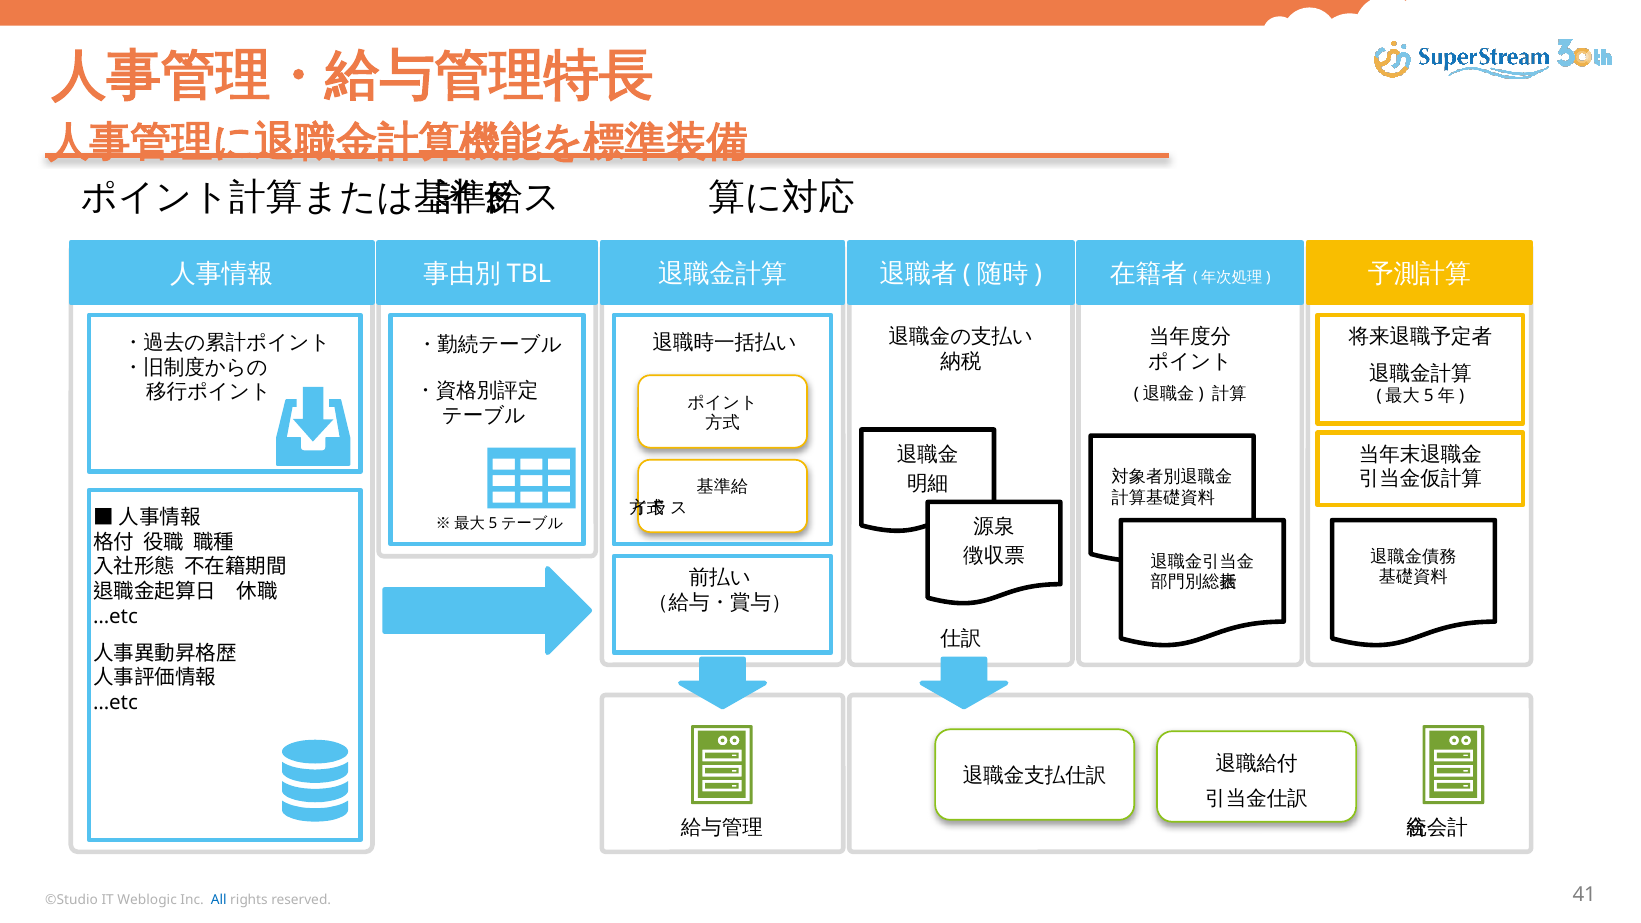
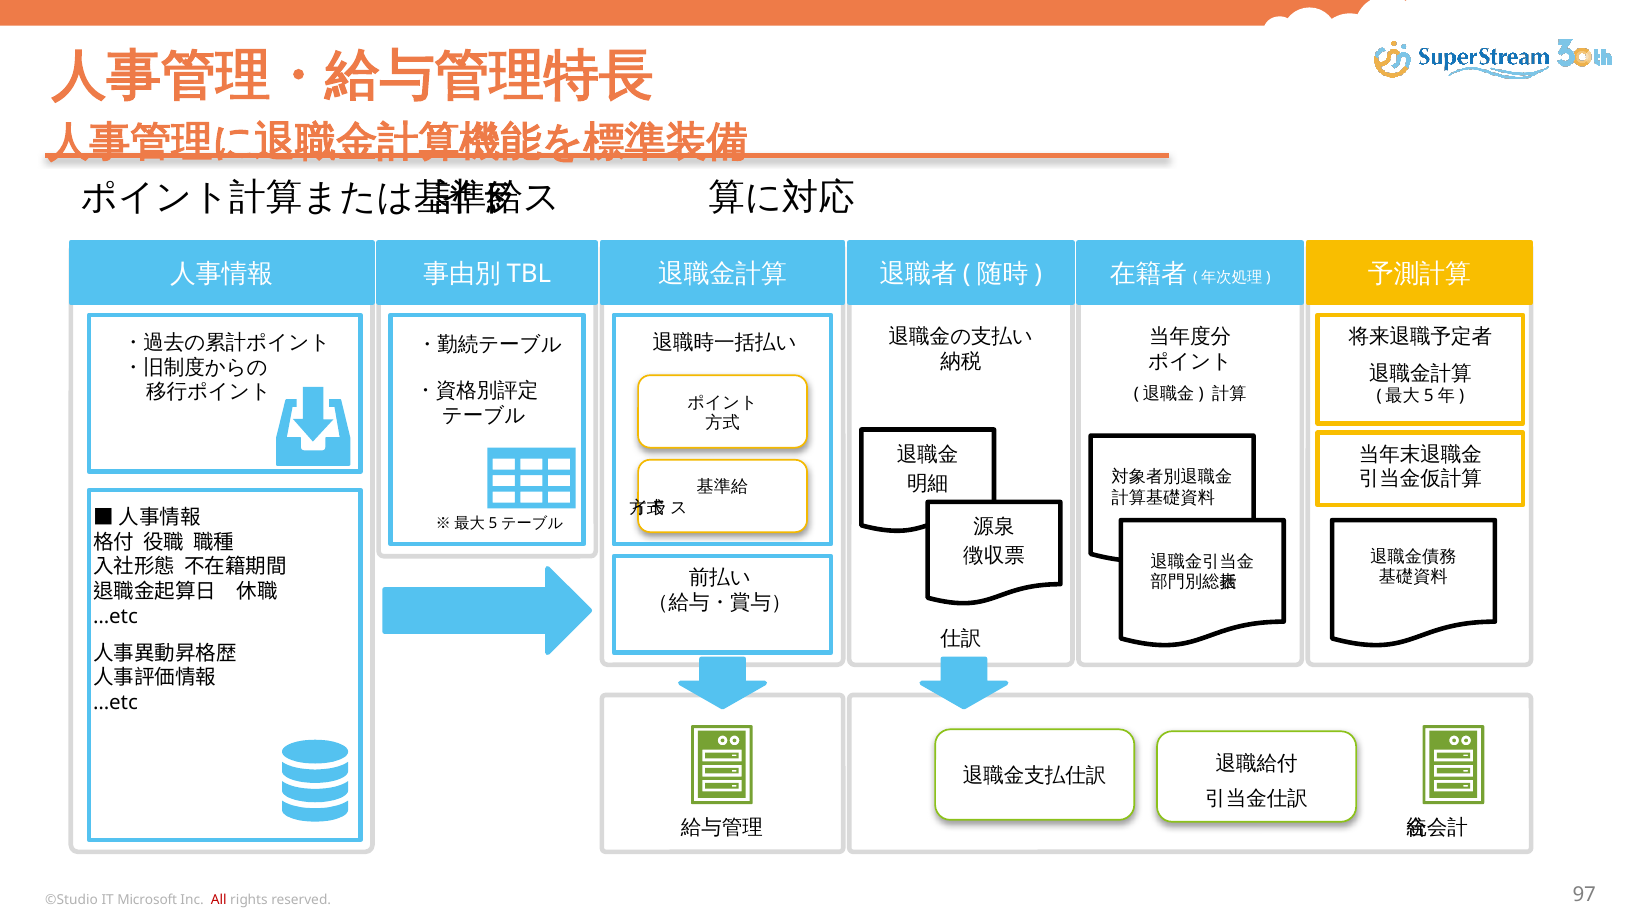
Weblogic: Weblogic -> Microsoft
All colour: blue -> red
41: 41 -> 97
